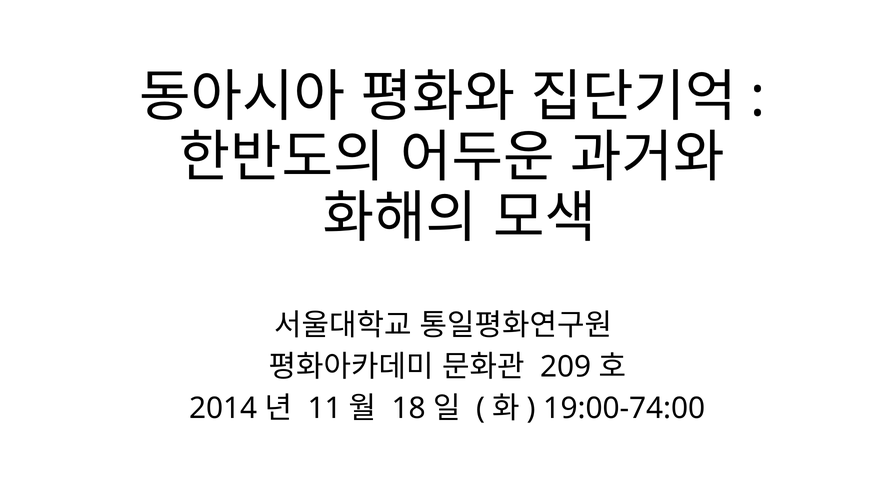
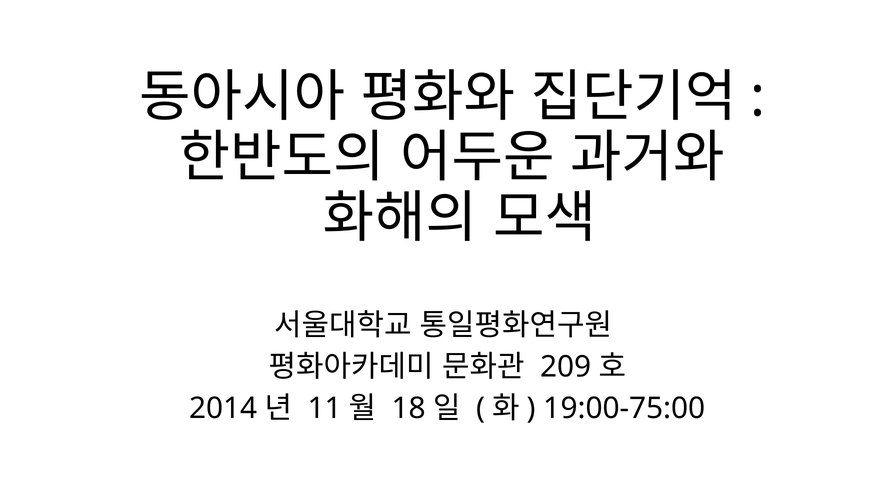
19:00-74:00: 19:00-74:00 -> 19:00-75:00
